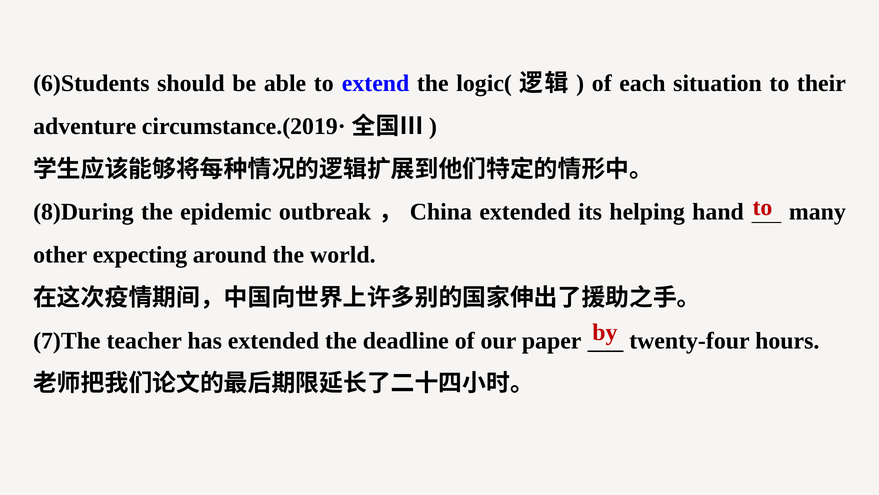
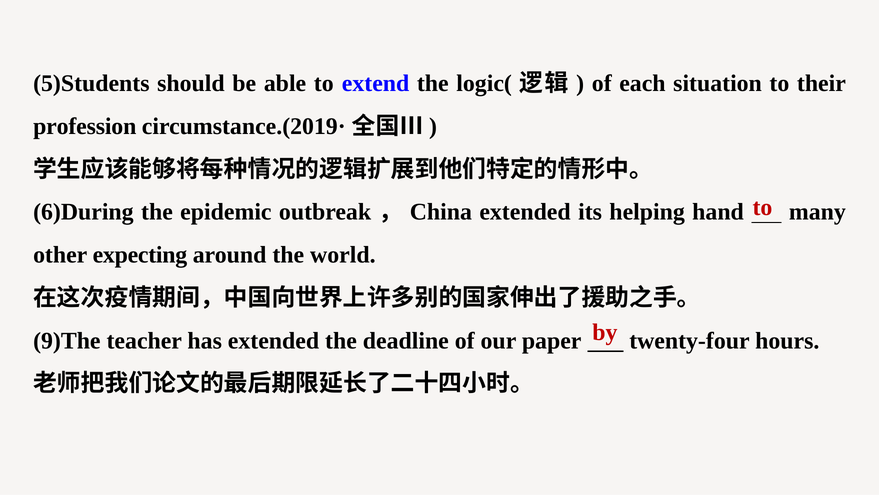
6)Students: 6)Students -> 5)Students
adventure: adventure -> profession
8)During: 8)During -> 6)During
7)The: 7)The -> 9)The
